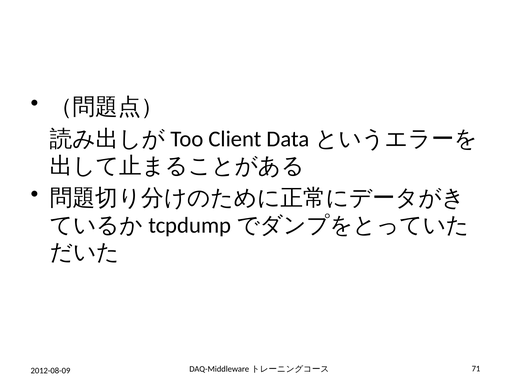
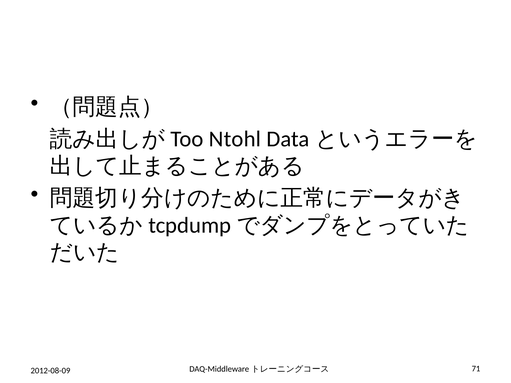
Client: Client -> Ntohl
